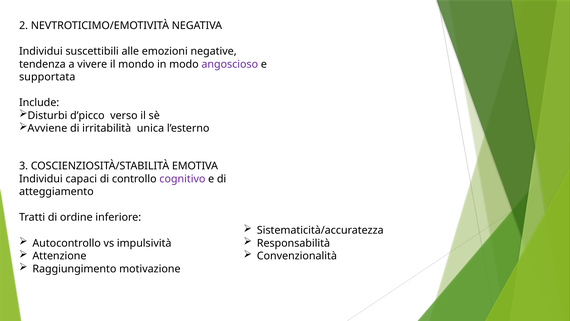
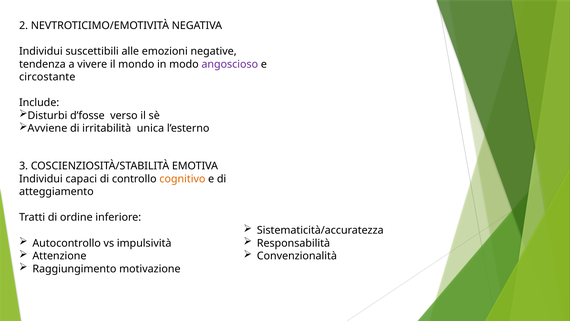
supportata: supportata -> circostante
d’picco: d’picco -> d’fosse
cognitivo colour: purple -> orange
